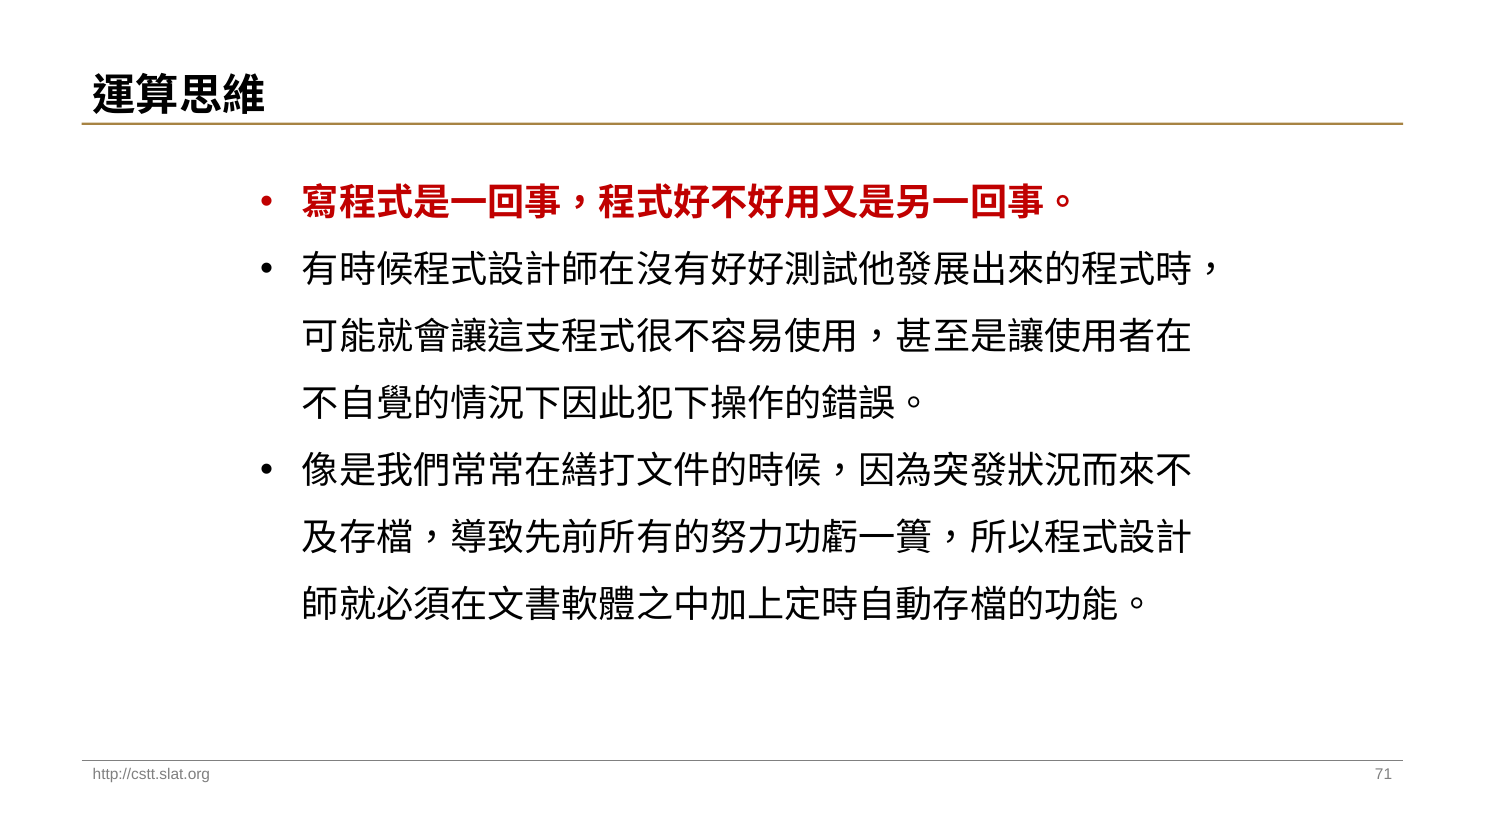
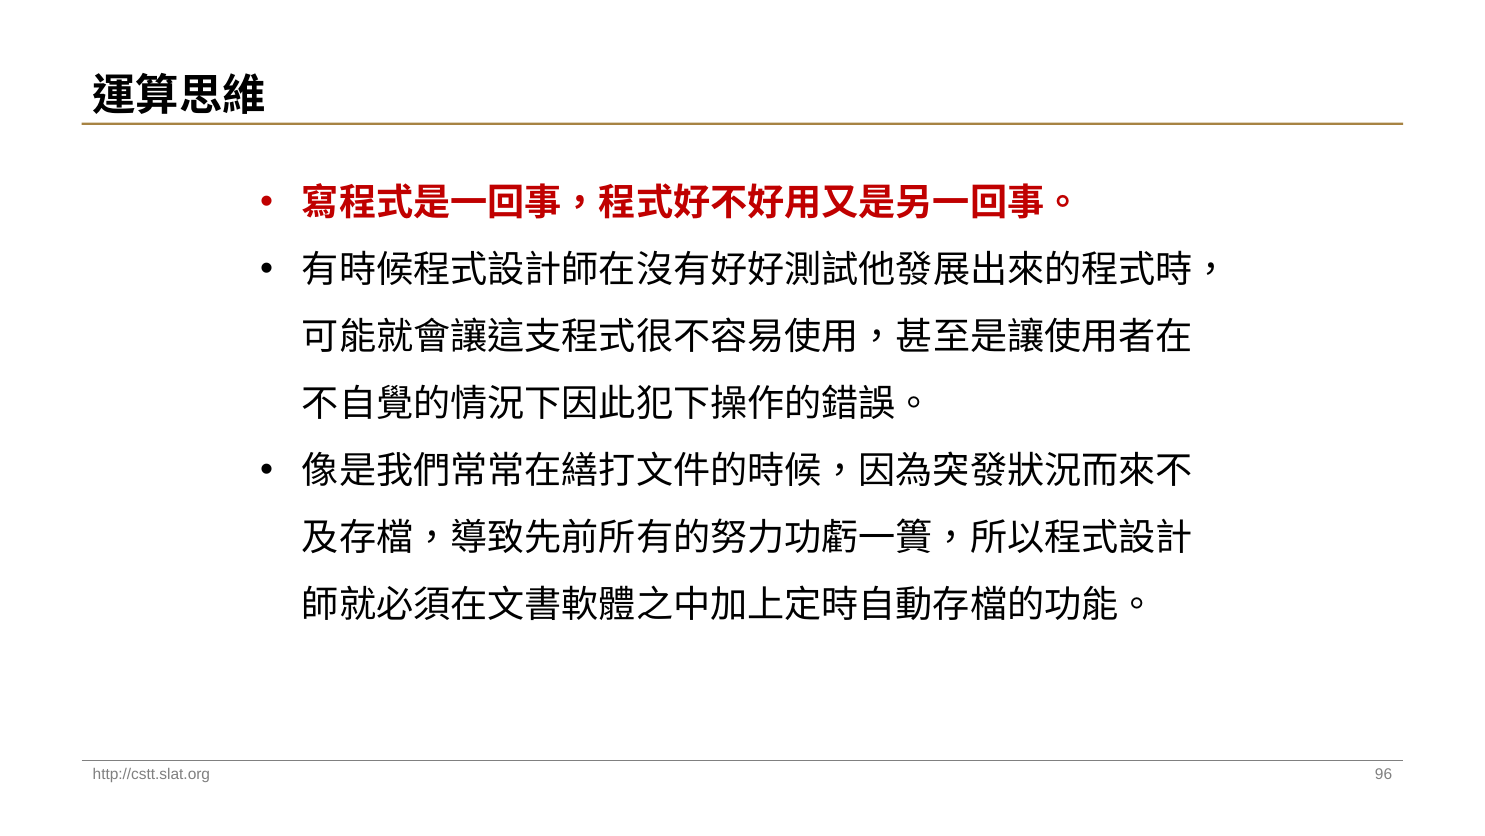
71: 71 -> 96
